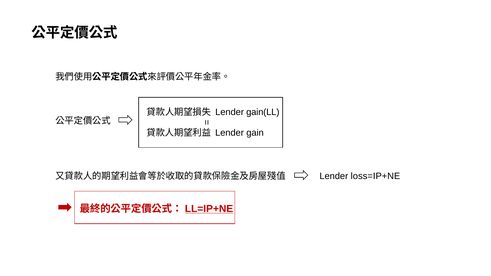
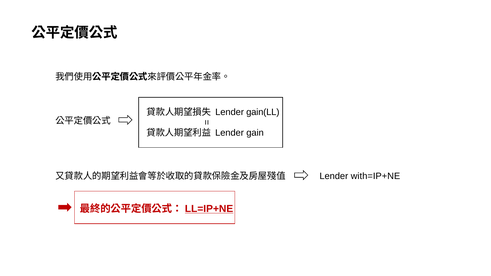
loss=IP+NE: loss=IP+NE -> with=IP+NE
